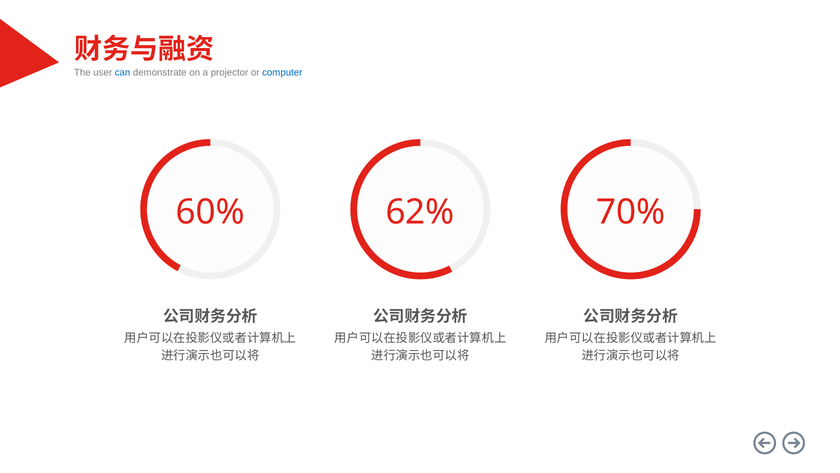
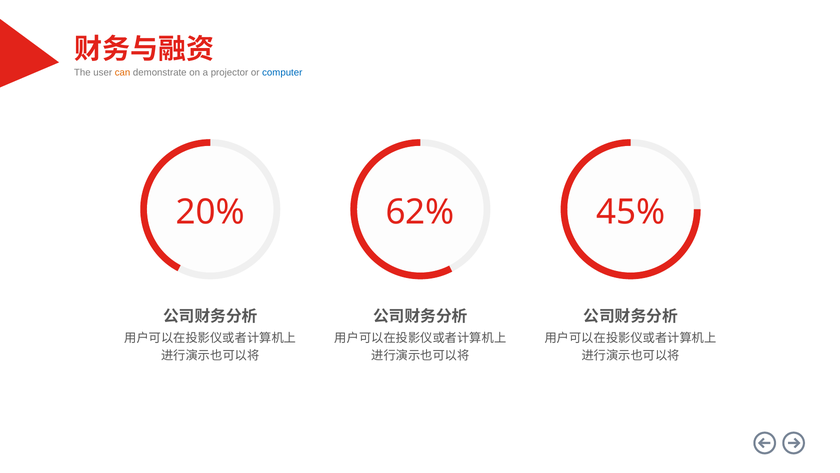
can colour: blue -> orange
60%: 60% -> 20%
70%: 70% -> 45%
